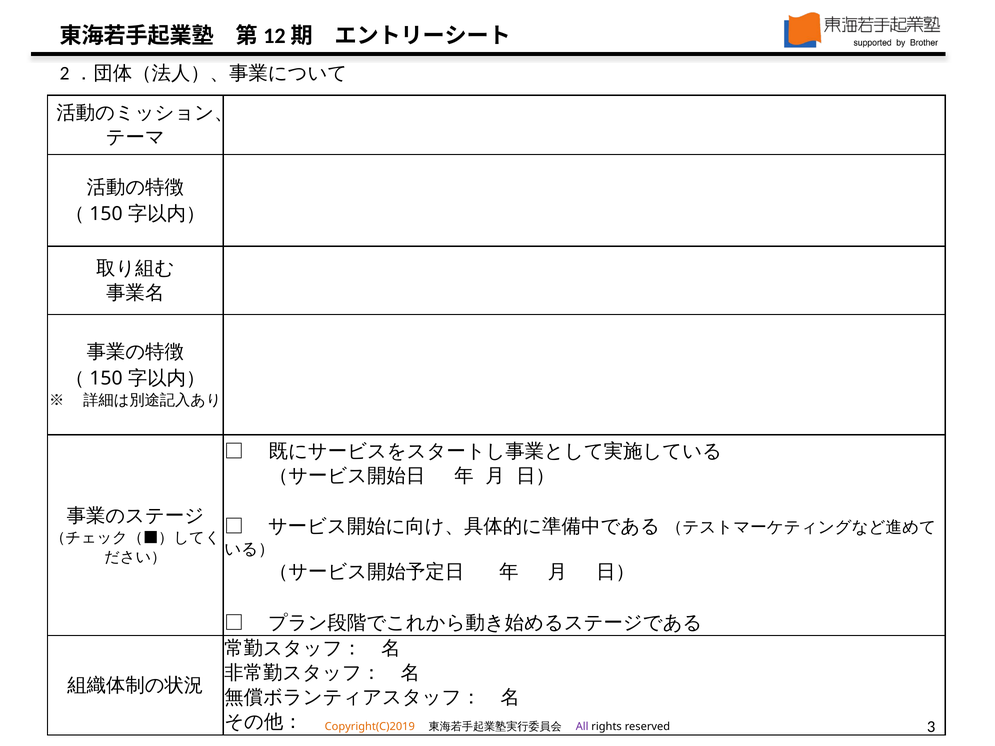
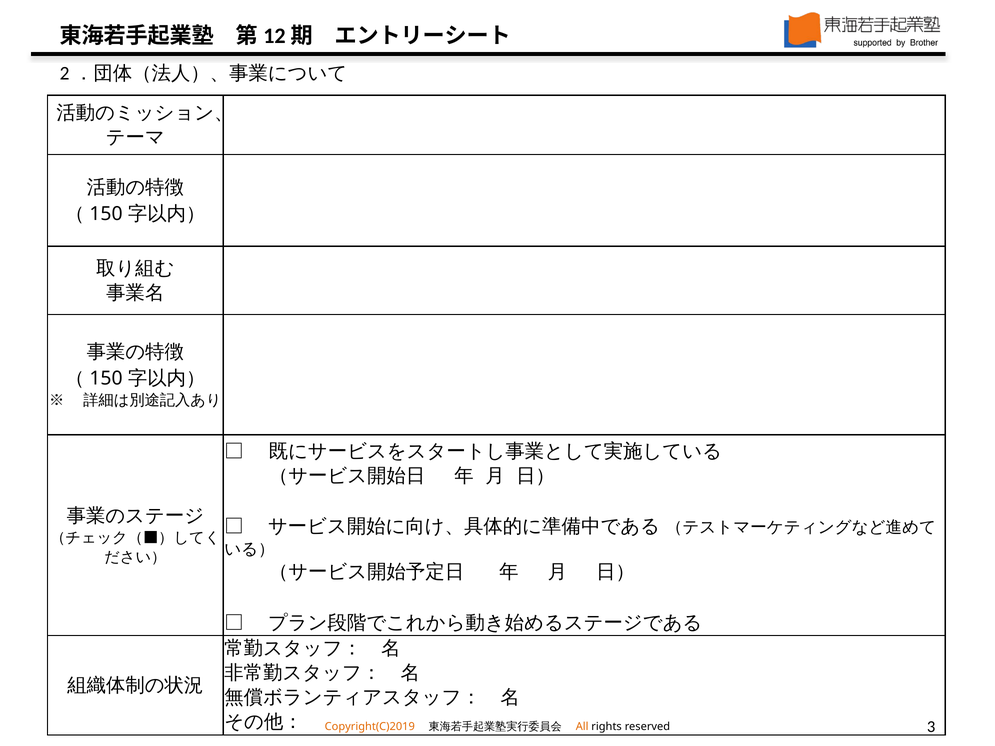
All colour: purple -> orange
